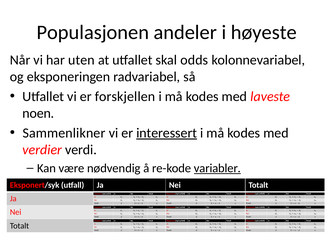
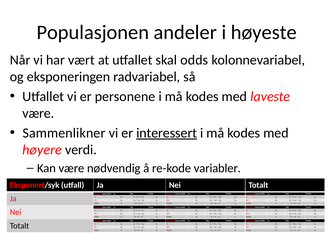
uten: uten -> vært
forskjellen: forskjellen -> personene
noen at (38, 113): noen -> være
verdier: verdier -> høyere
variabler underline: present -> none
